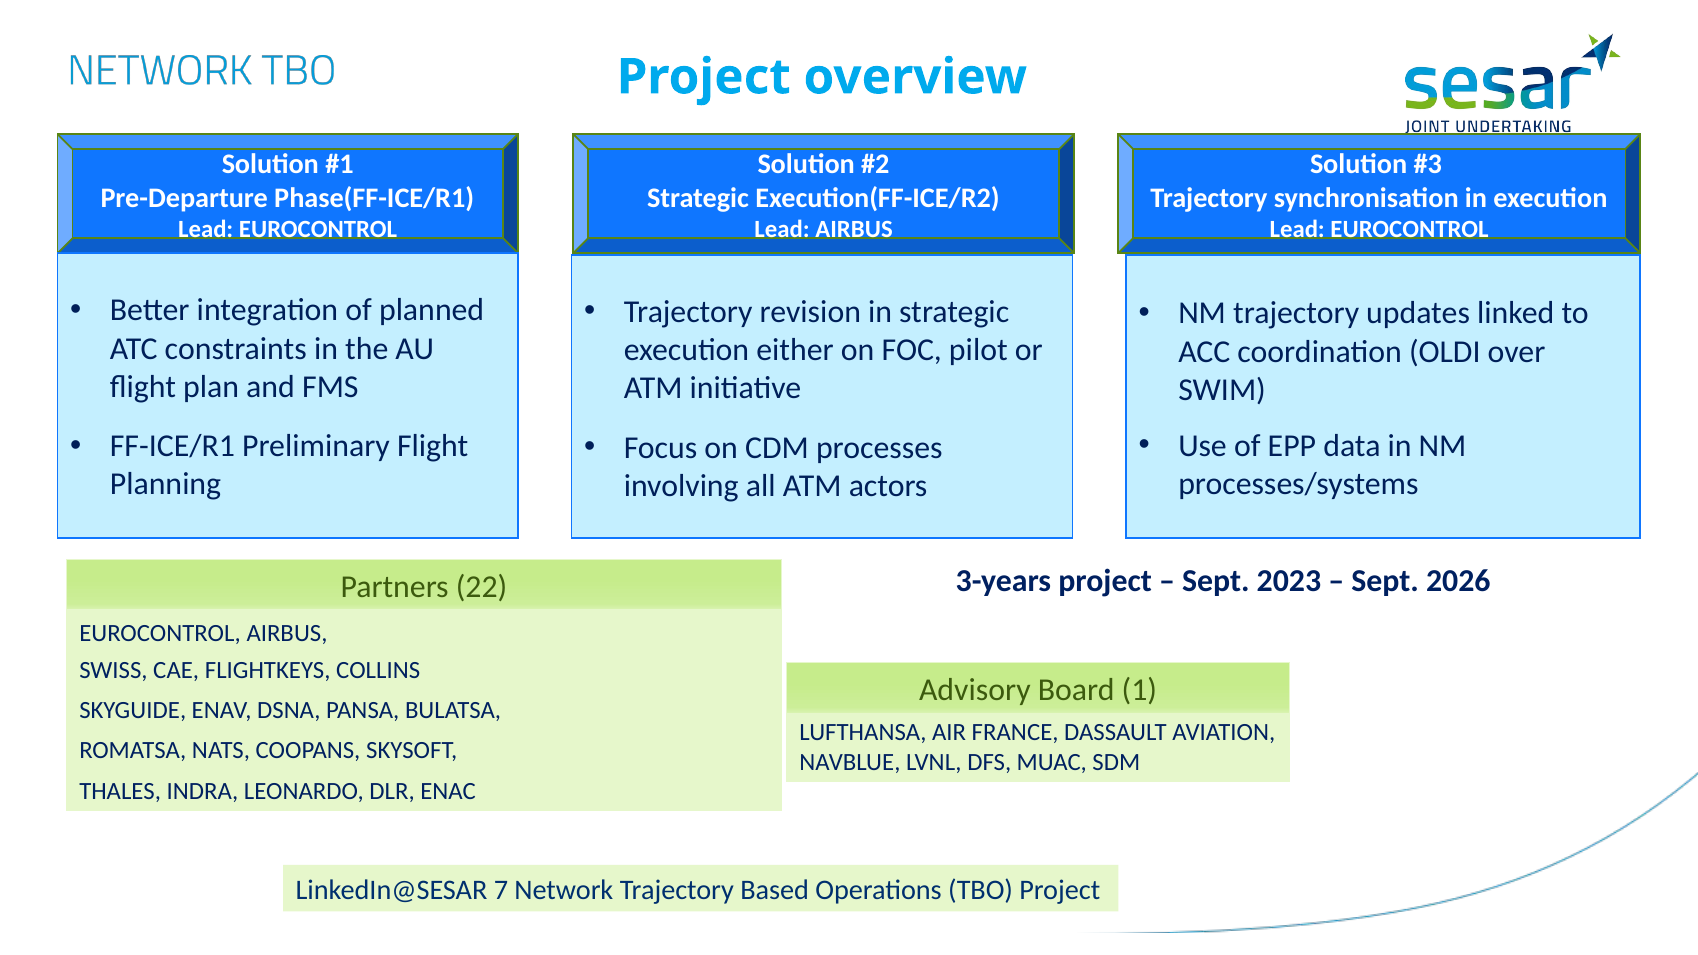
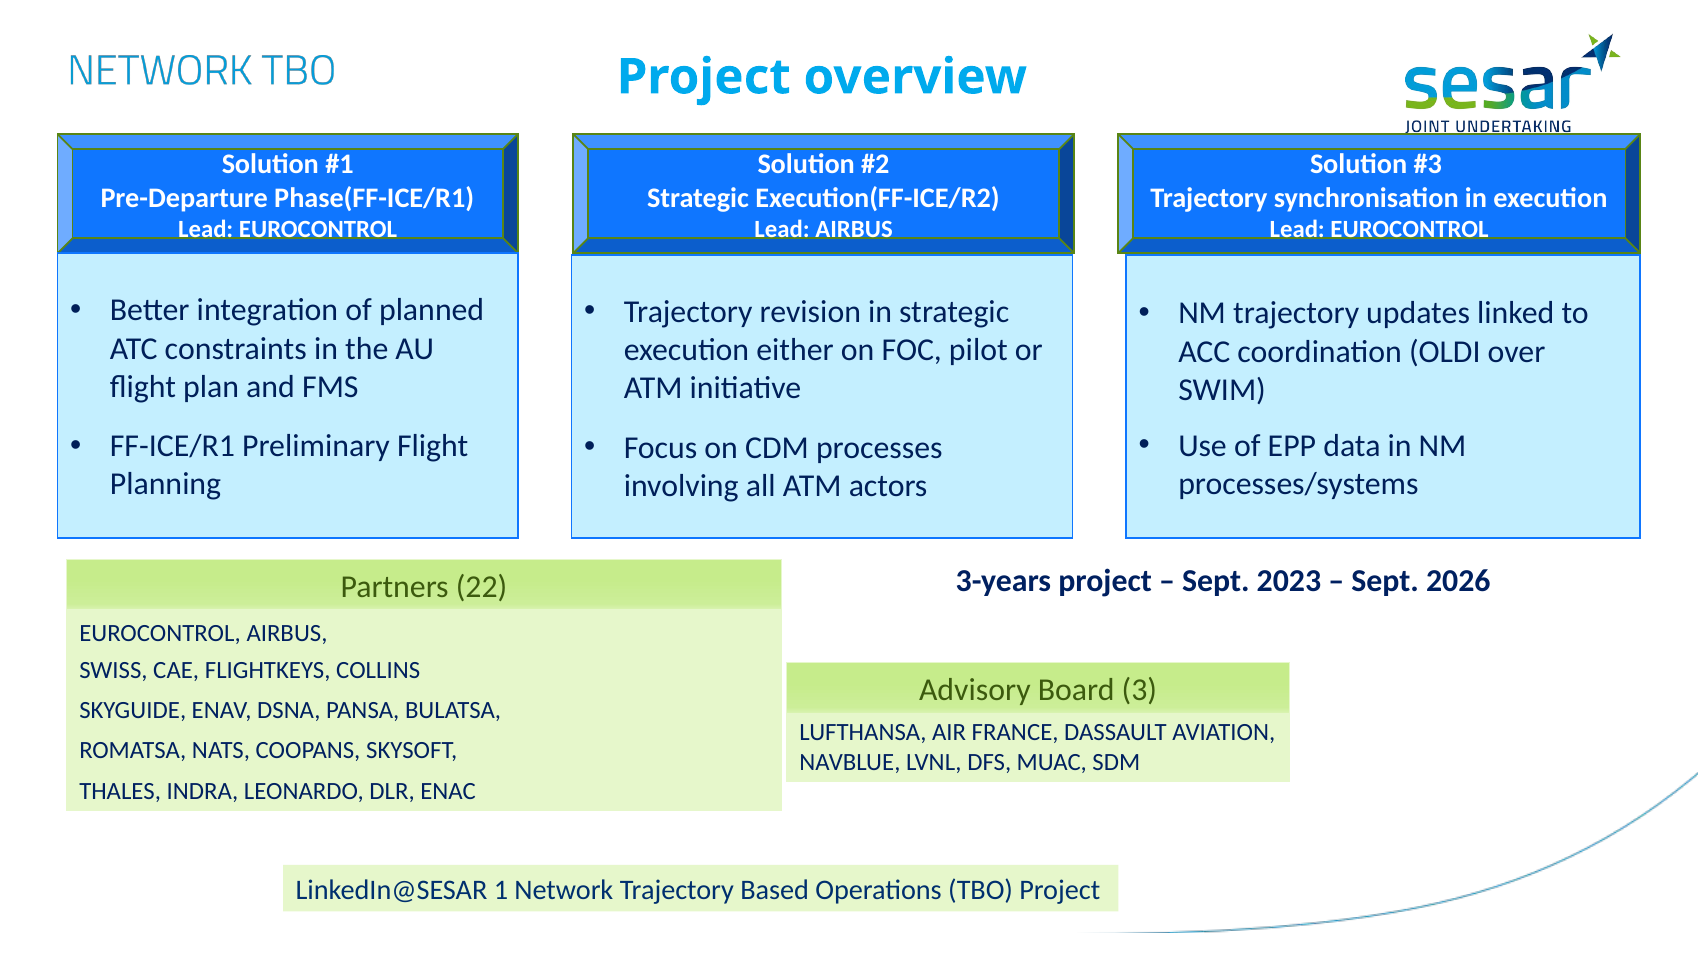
1: 1 -> 3
7: 7 -> 1
